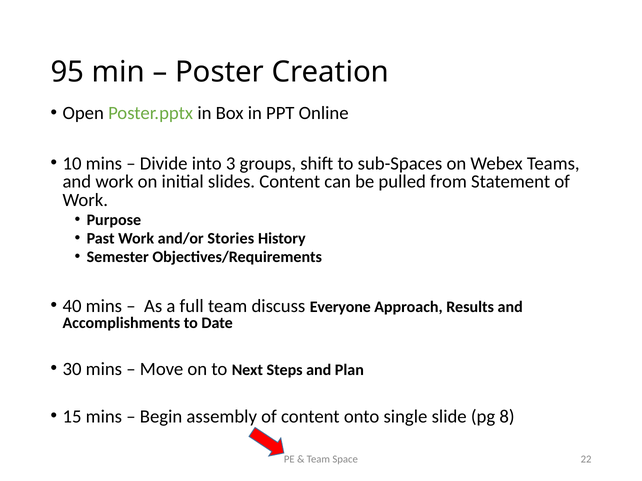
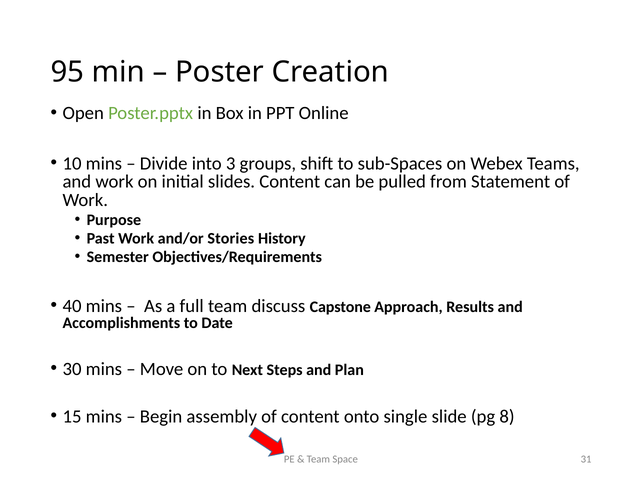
Everyone: Everyone -> Capstone
22: 22 -> 31
